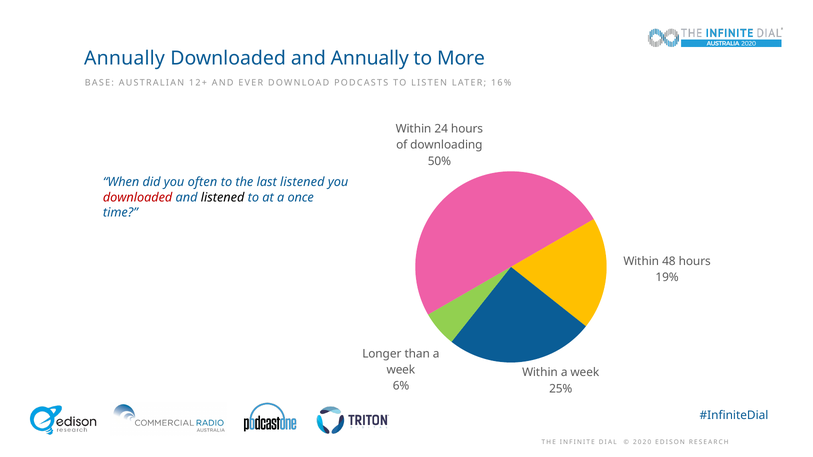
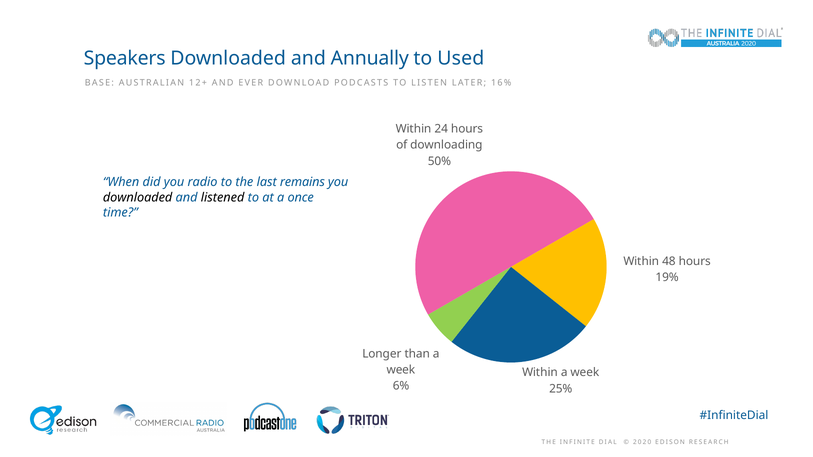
Annually at (124, 59): Annually -> Speakers
More: More -> Used
often: often -> radio
last listened: listened -> remains
downloaded at (138, 198) colour: red -> black
